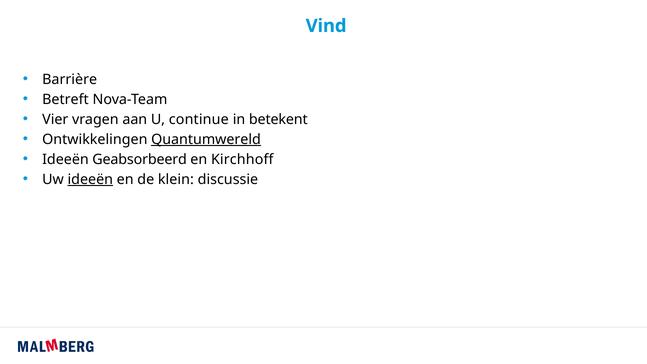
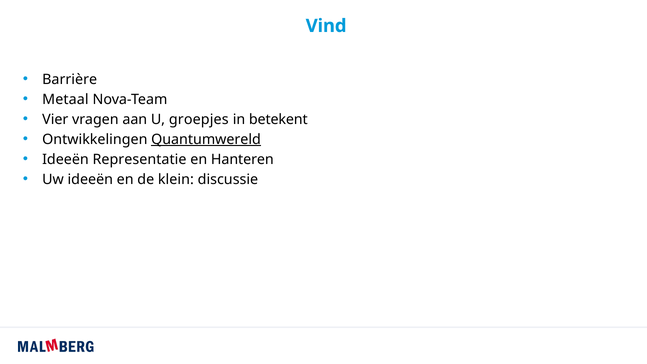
Betreft: Betreft -> Metaal
continue: continue -> groepjes
Geabsorbeerd: Geabsorbeerd -> Representatie
Kirchhoff: Kirchhoff -> Hanteren
ideeën at (90, 179) underline: present -> none
